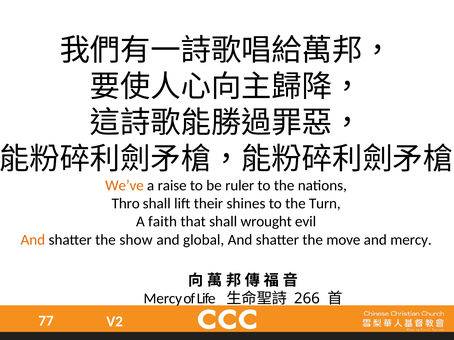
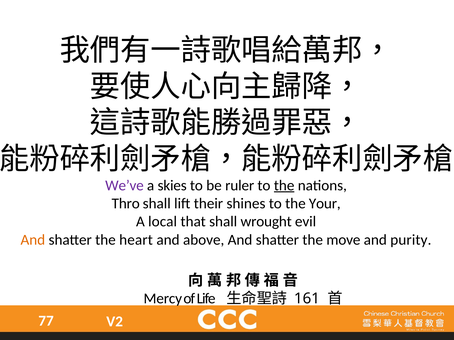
We’ve colour: orange -> purple
raise: raise -> skies
the at (284, 186) underline: none -> present
Turn: Turn -> Your
faith: faith -> local
show: show -> heart
global: global -> above
and mercy: mercy -> purity
266: 266 -> 161
